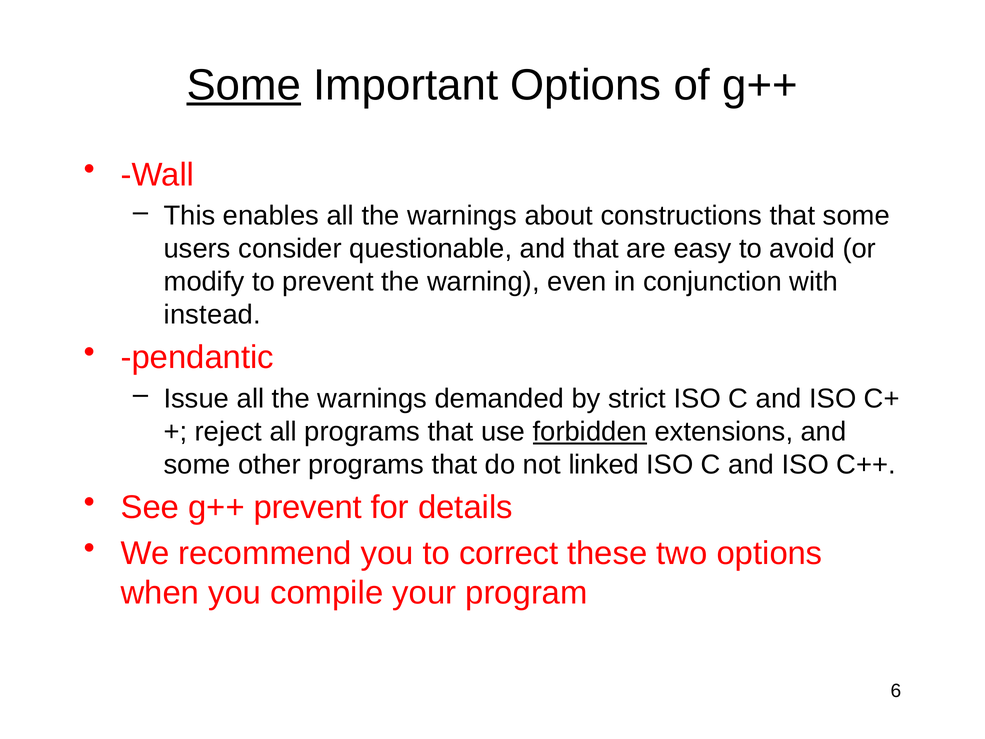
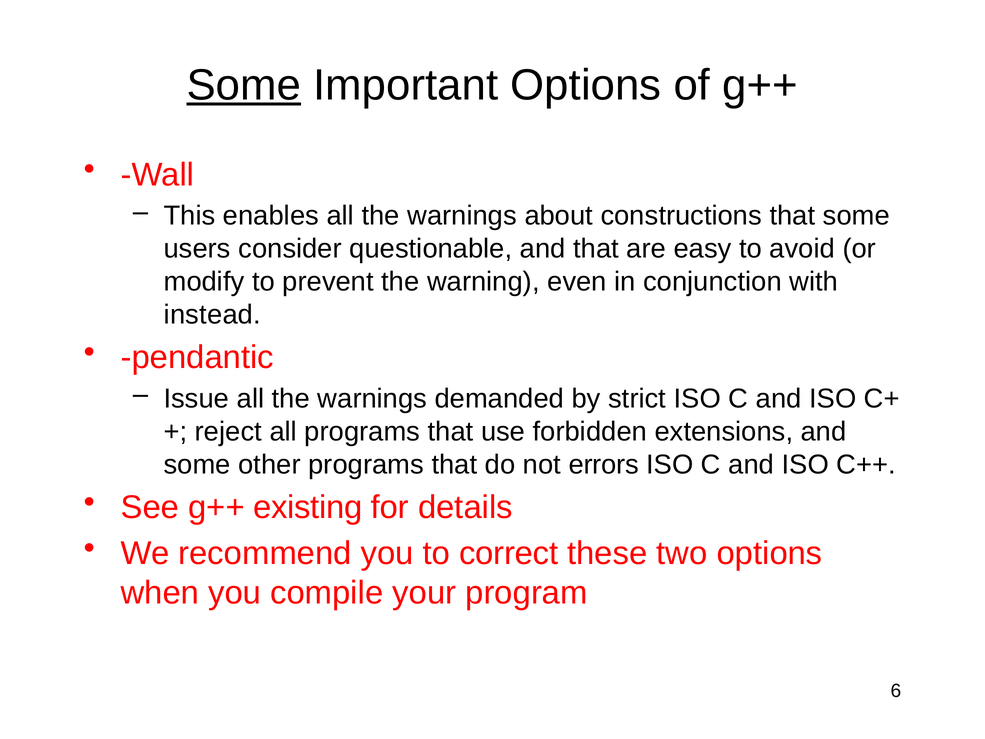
forbidden underline: present -> none
linked: linked -> errors
g++ prevent: prevent -> existing
